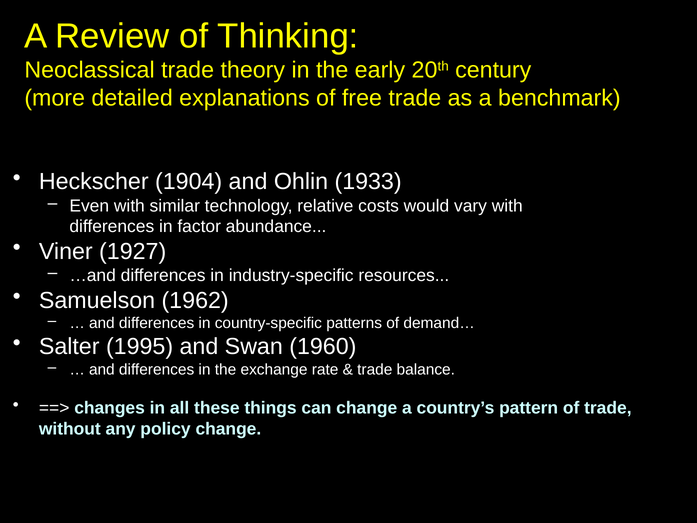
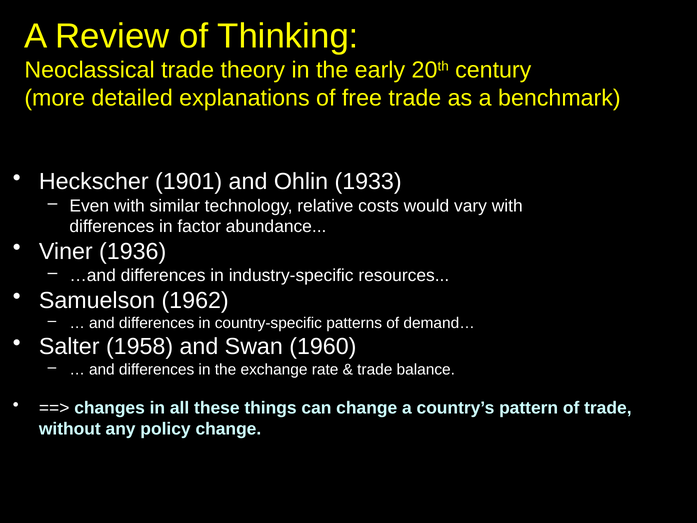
1904: 1904 -> 1901
1927: 1927 -> 1936
1995: 1995 -> 1958
